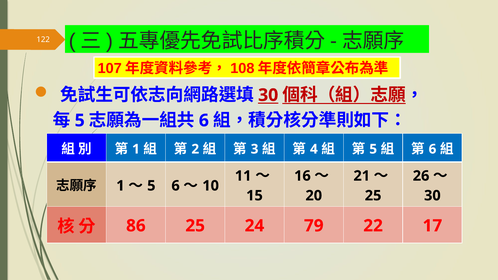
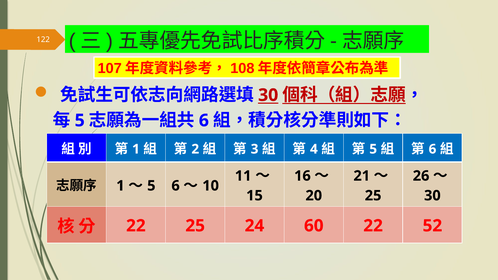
86 at (136, 226): 86 -> 22
79: 79 -> 60
17: 17 -> 52
